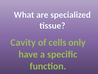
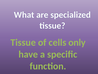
Cavity at (23, 42): Cavity -> Tissue
